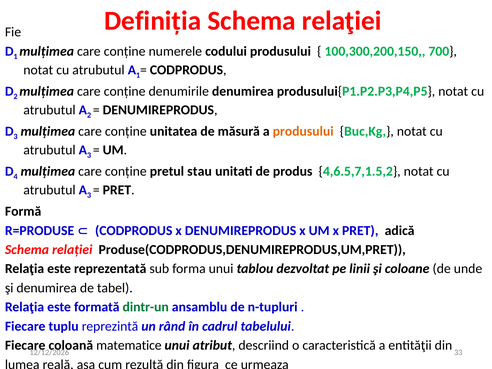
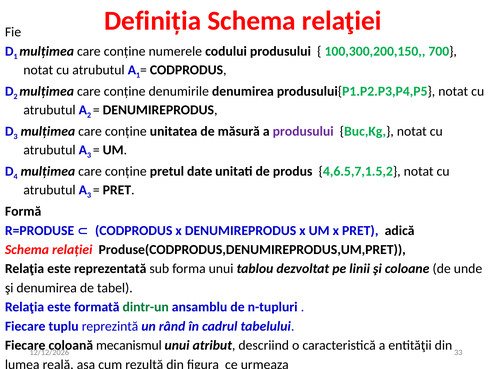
produsului at (303, 131) colour: orange -> purple
stau: stau -> date
matematice: matematice -> mecanismul
